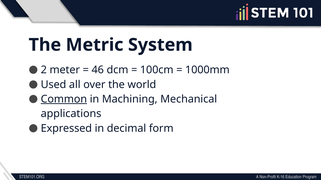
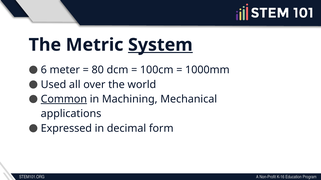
System underline: none -> present
2: 2 -> 6
46: 46 -> 80
